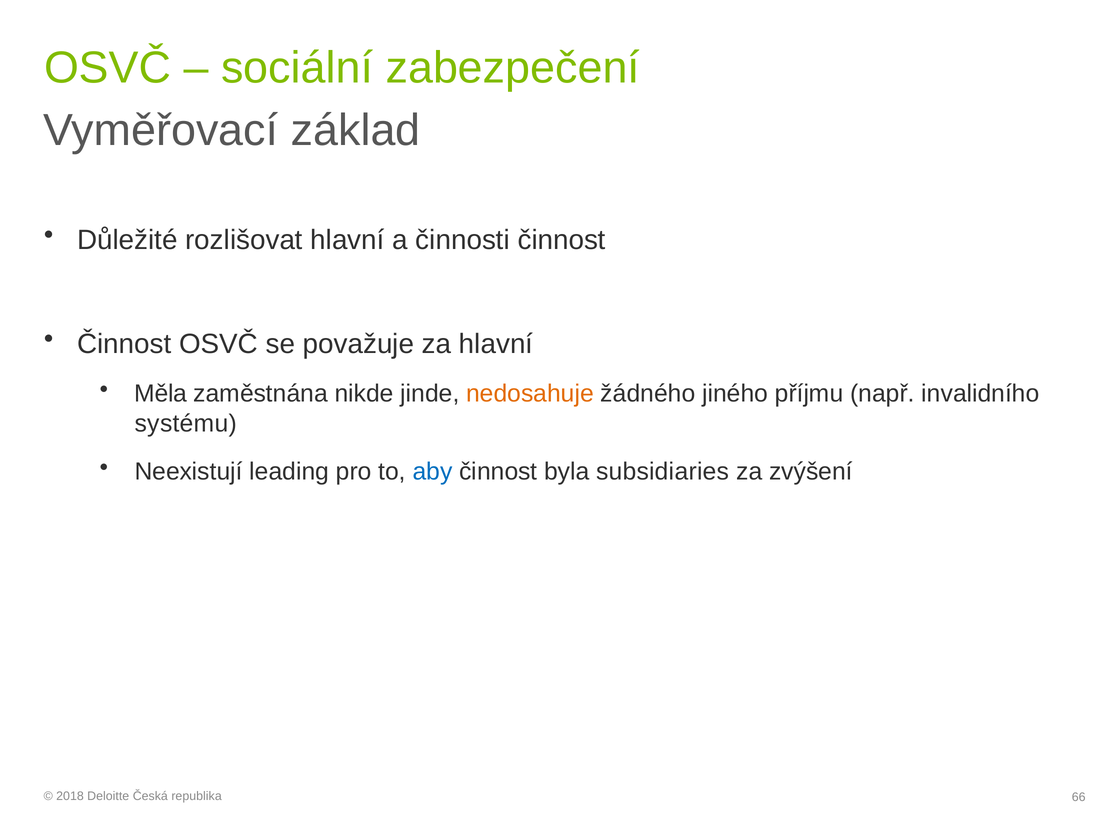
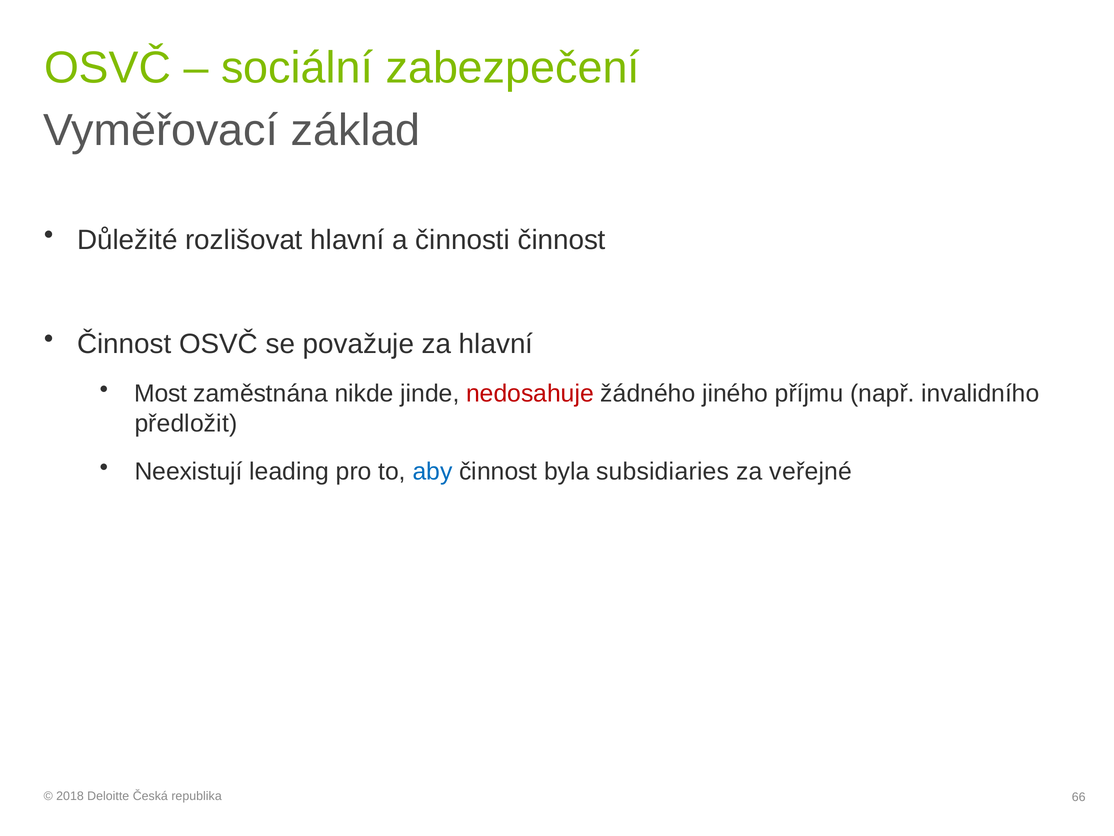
Měla: Měla -> Most
nedosahuje colour: orange -> red
systému: systému -> předložit
zvýšení: zvýšení -> veřejné
